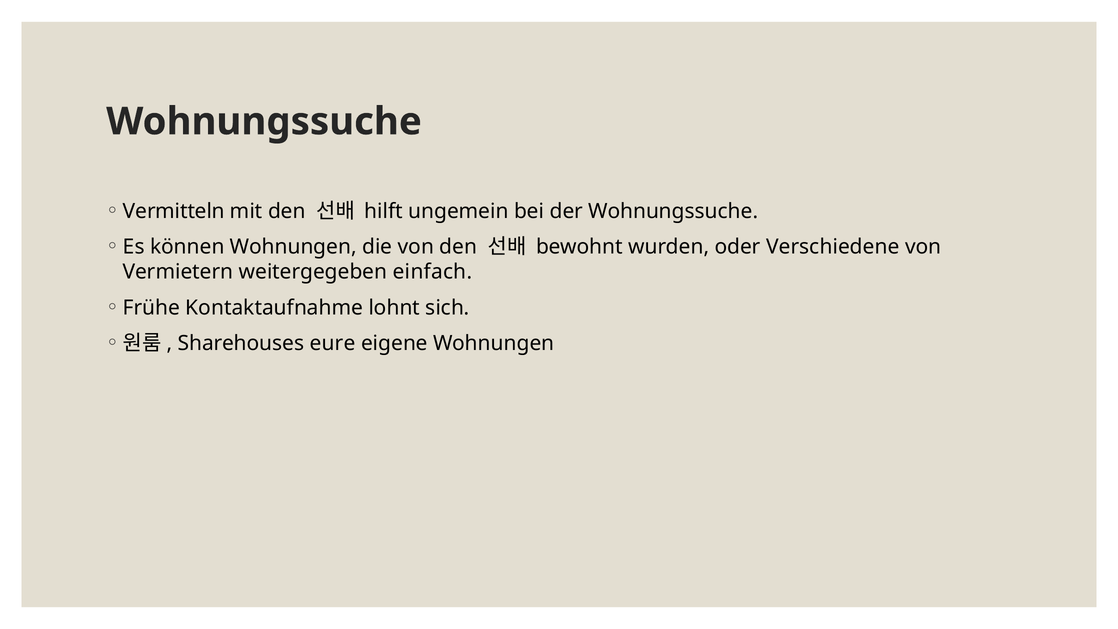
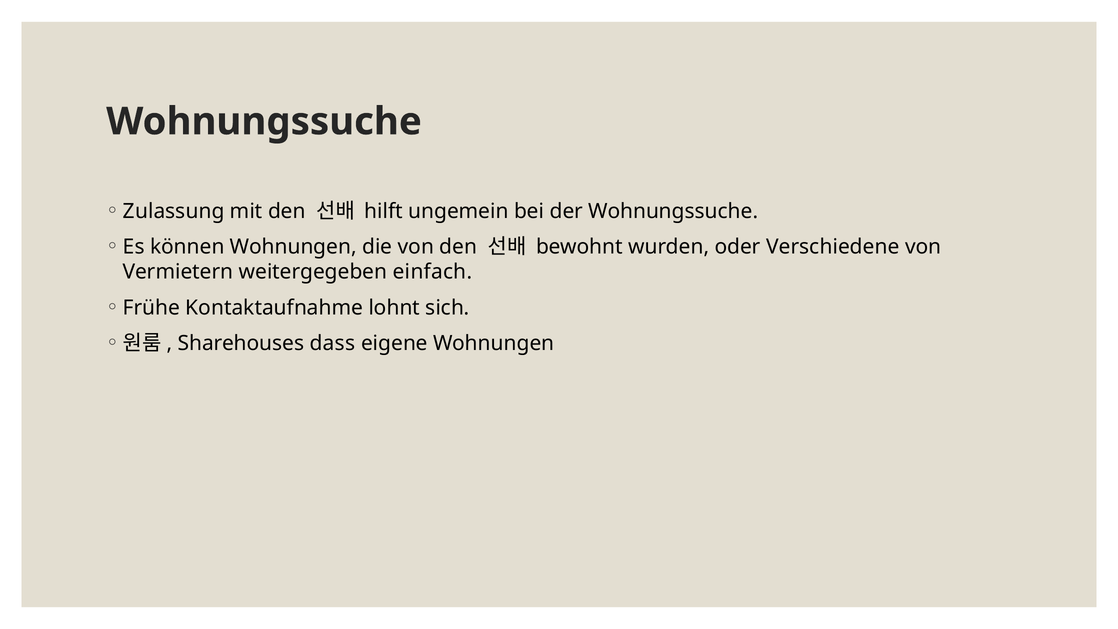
Vermitteln: Vermitteln -> Zulassung
eure: eure -> dass
